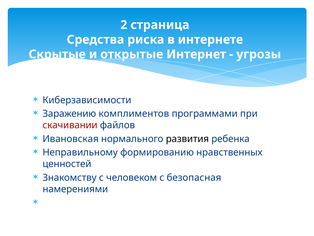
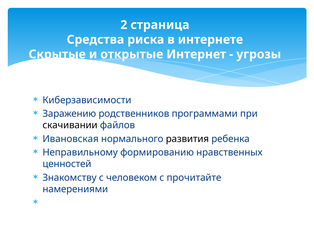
комплиментов: комплиментов -> родственников
скачивании colour: red -> black
безопасная: безопасная -> прочитайте
